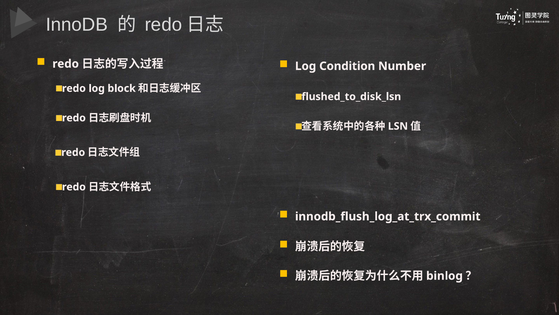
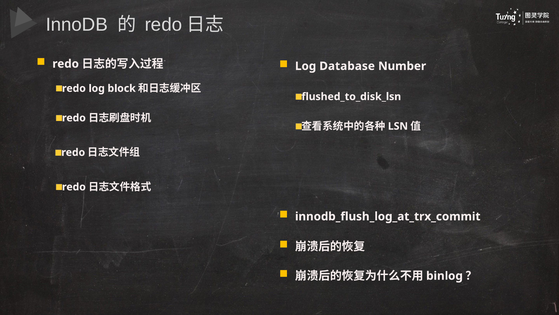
Condition: Condition -> Database
